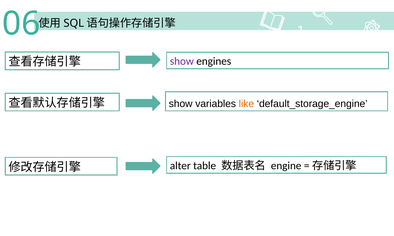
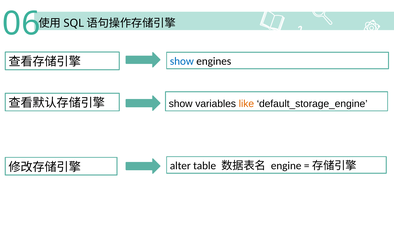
show at (182, 61) colour: purple -> blue
